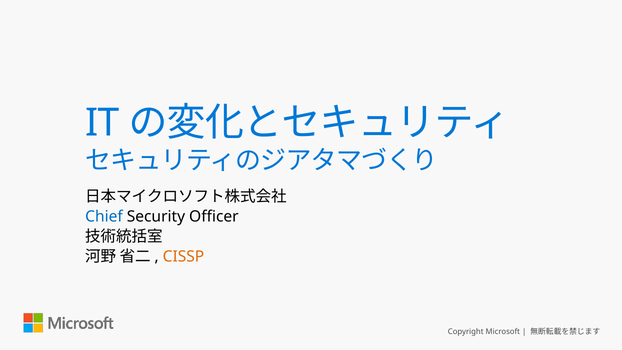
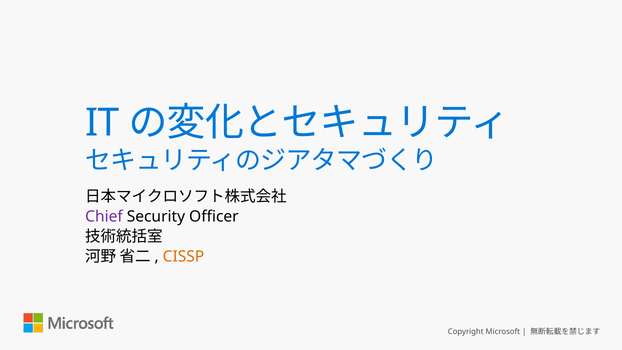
Chief colour: blue -> purple
